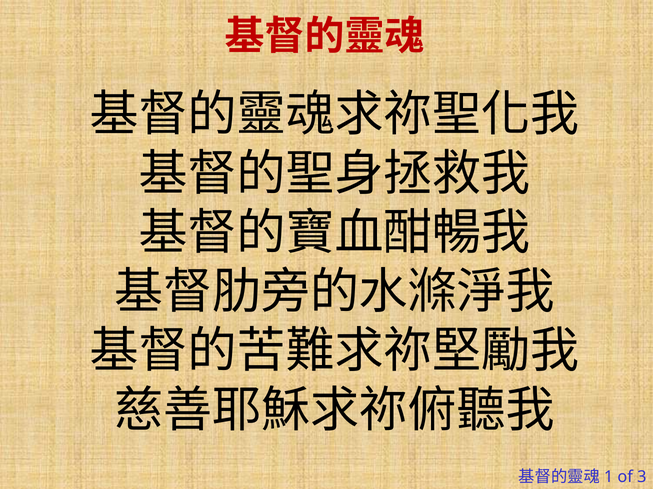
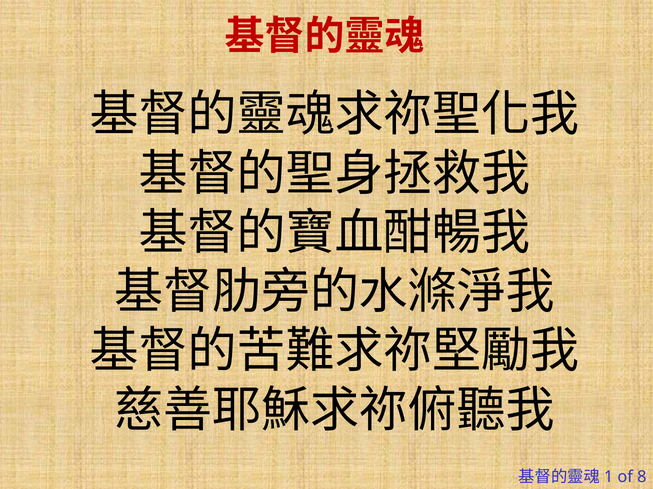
3: 3 -> 8
